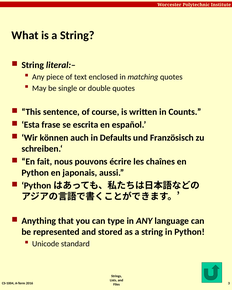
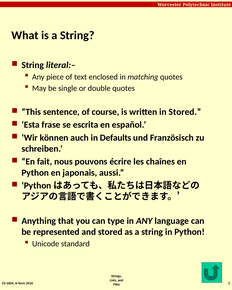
in Counts: Counts -> Stored
